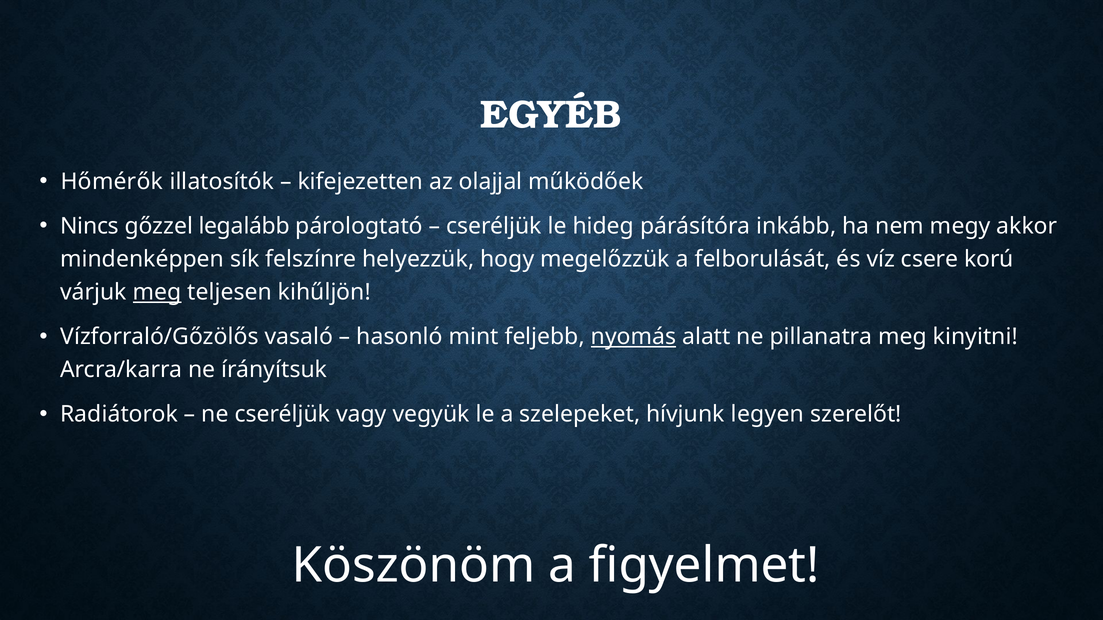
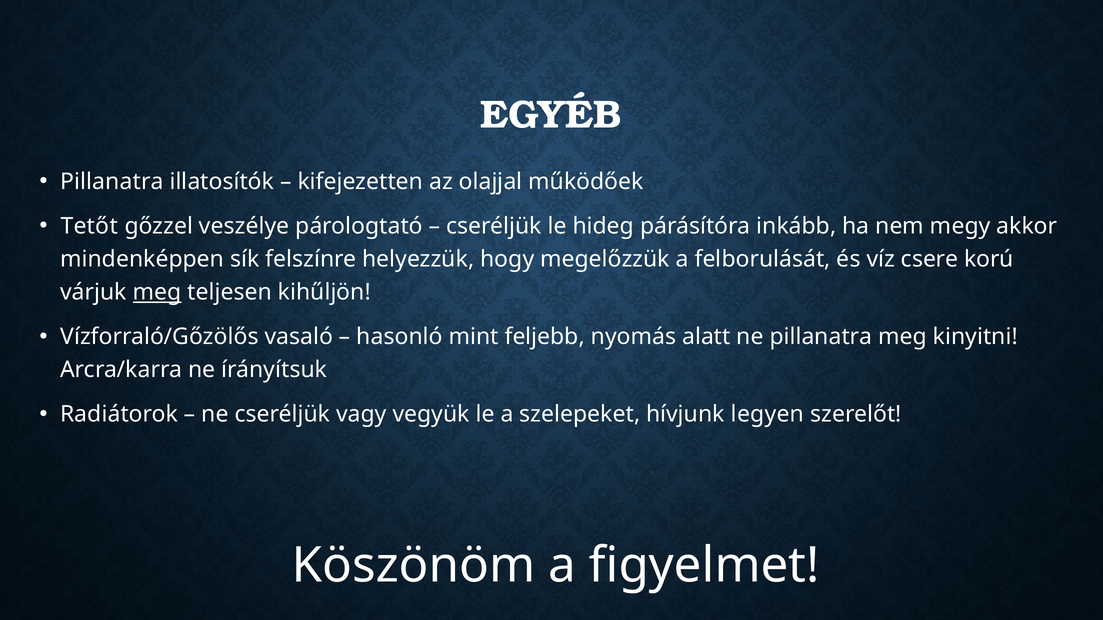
Hőmérők at (112, 182): Hőmérők -> Pillanatra
Nincs: Nincs -> Tetőt
legalább: legalább -> veszélye
nyomás underline: present -> none
